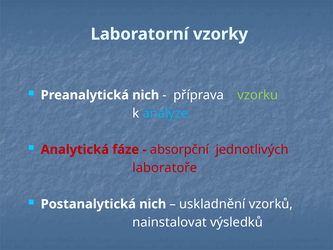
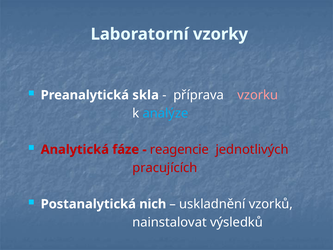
Preanalytická nich: nich -> skla
vzorku colour: light green -> pink
absorpční: absorpční -> reagencie
laboratoře: laboratoře -> pracujících
